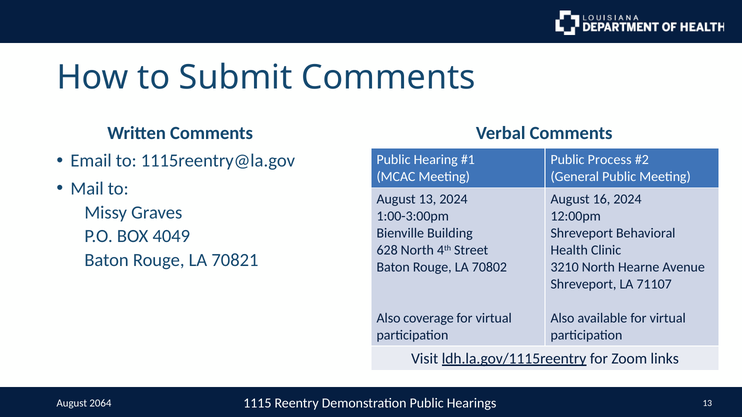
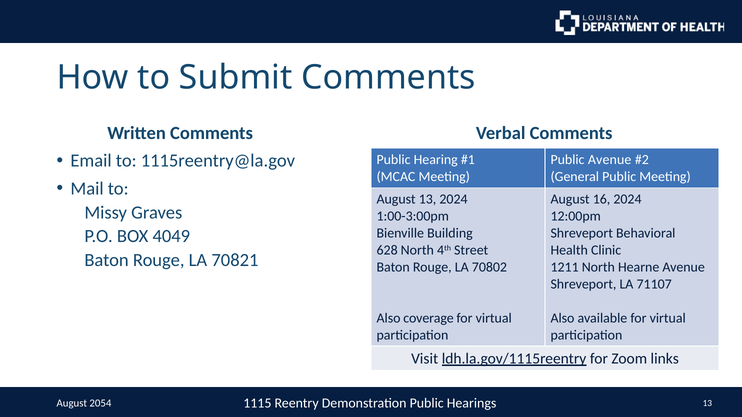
Public Process: Process -> Avenue
3210: 3210 -> 1211
2064: 2064 -> 2054
